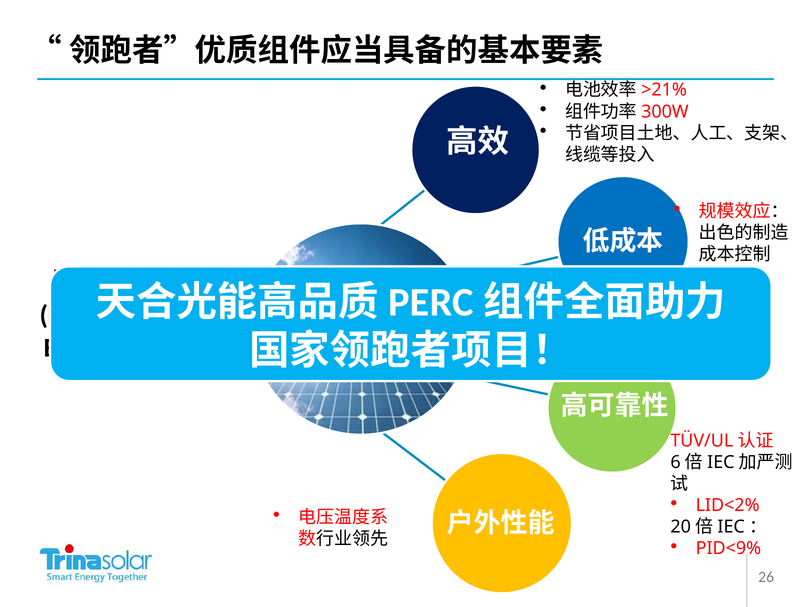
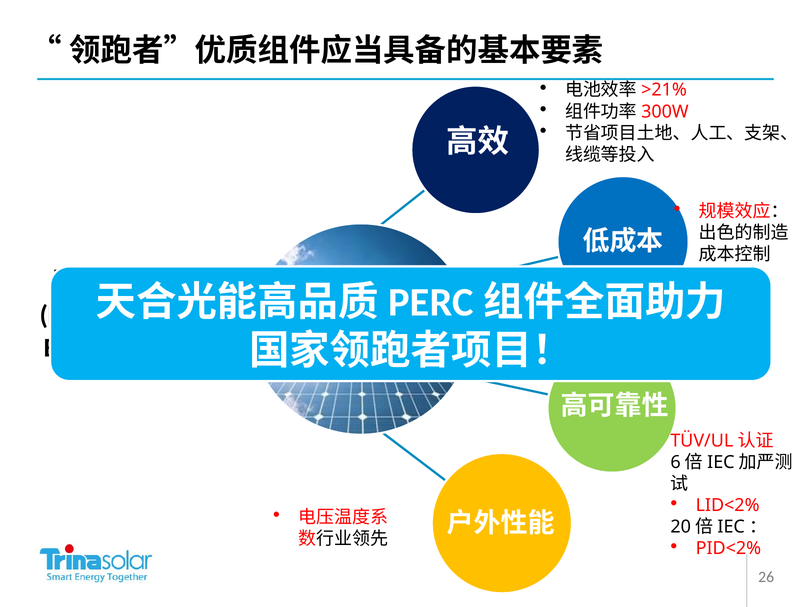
PID<9%: PID<9% -> PID<2%
